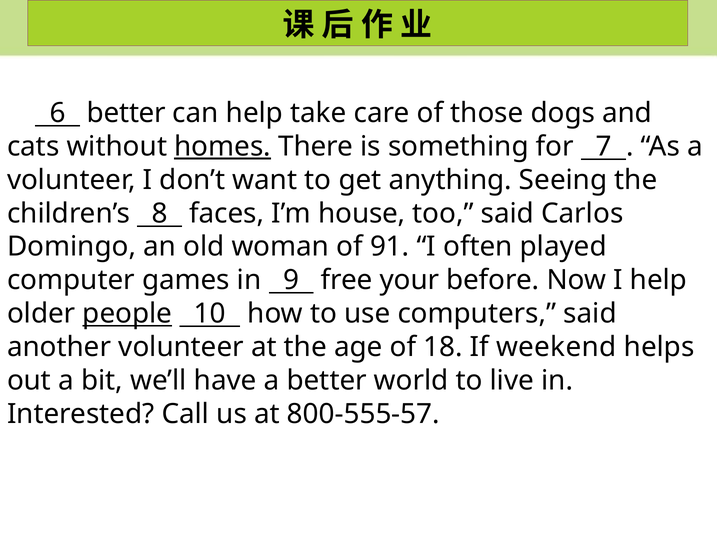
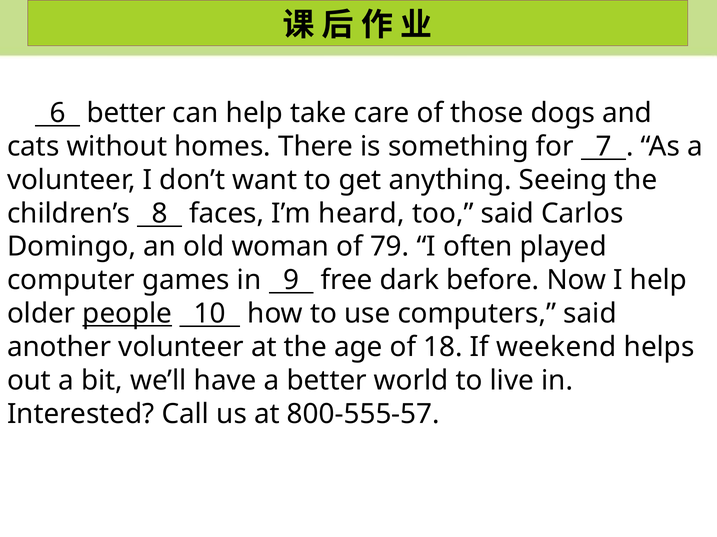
homes underline: present -> none
house: house -> heard
91: 91 -> 79
your: your -> dark
